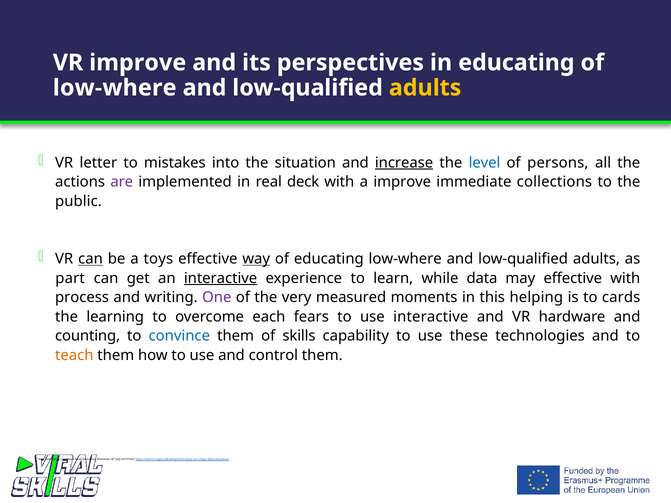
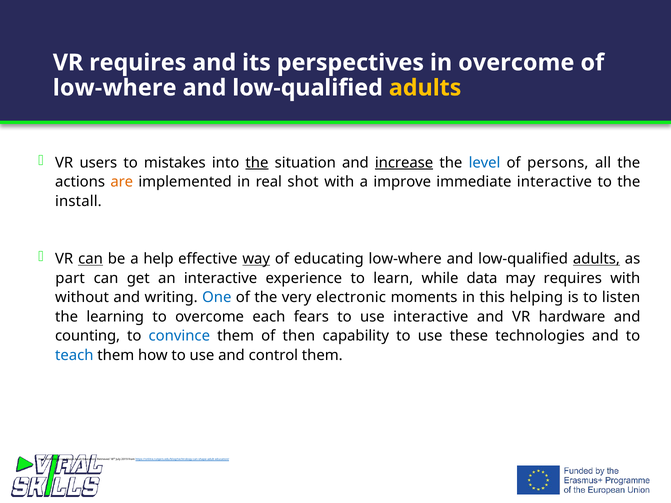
VR improve: improve -> requires
in educating: educating -> overcome
letter: letter -> users
the at (257, 163) underline: none -> present
are colour: purple -> orange
deck: deck -> shot
immediate collections: collections -> interactive
public: public -> install
toys: toys -> help
adults at (596, 259) underline: none -> present
interactive at (221, 278) underline: present -> none
may effective: effective -> requires
process: process -> without
One colour: purple -> blue
measured: measured -> electronic
cards: cards -> listen
skills: skills -> then
teach colour: orange -> blue
